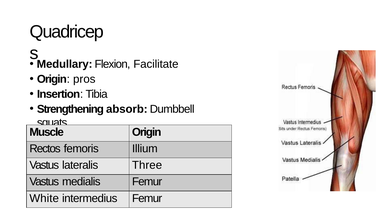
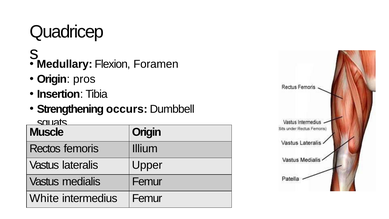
Facilitate: Facilitate -> Foramen
absorb: absorb -> occurs
Three: Three -> Upper
